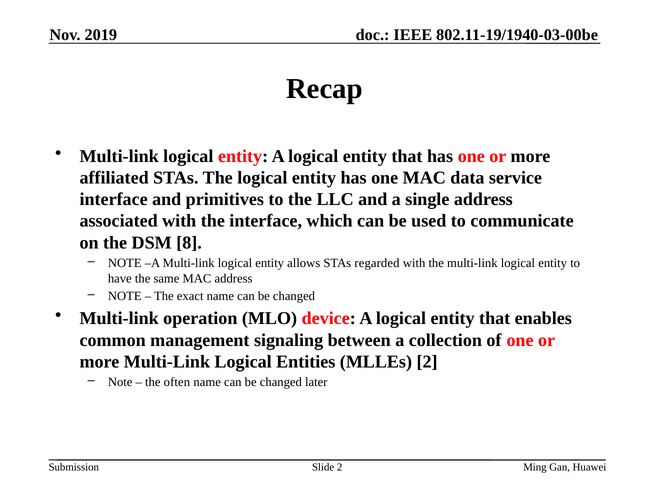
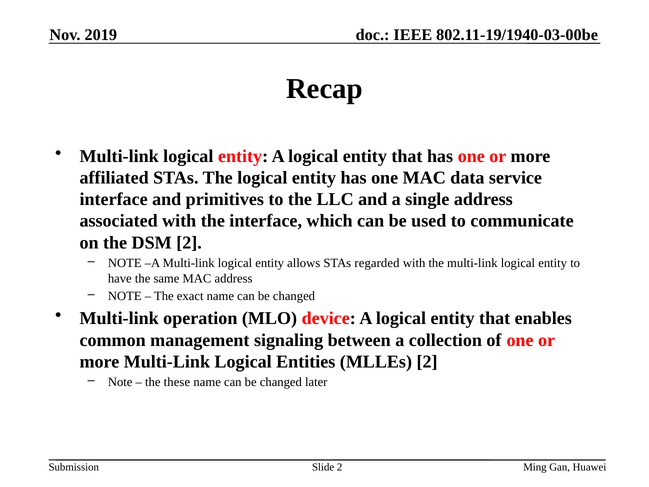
DSM 8: 8 -> 2
often: often -> these
